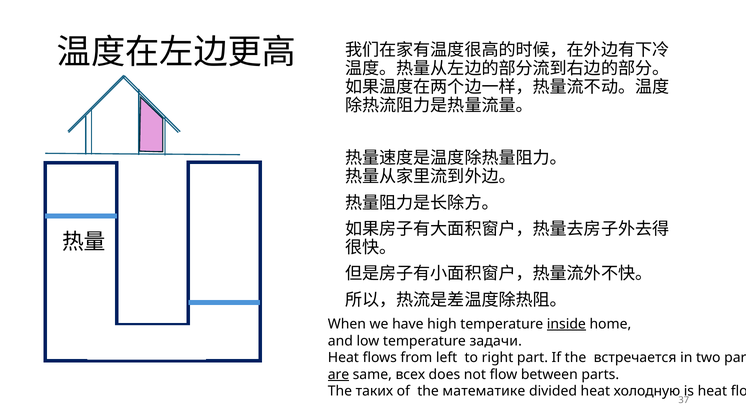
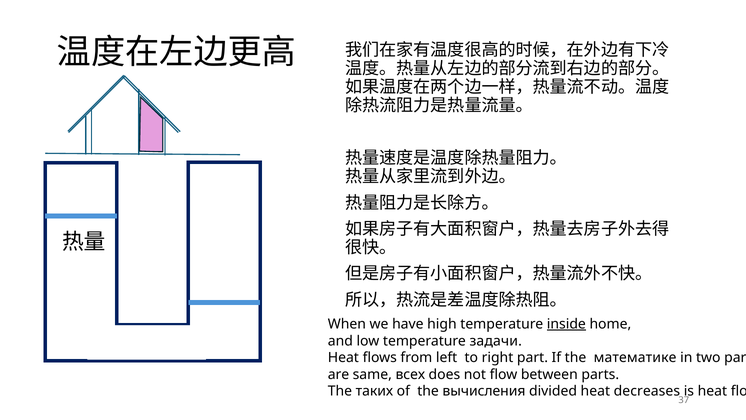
встречается: встречается -> математике
are underline: present -> none
математике: математике -> вычисления
холодную: холодную -> decreases
